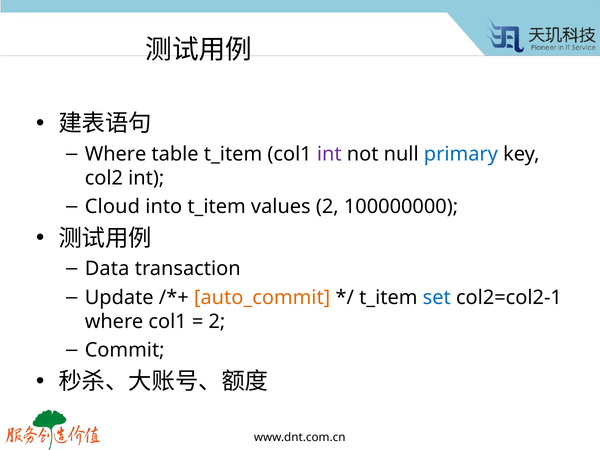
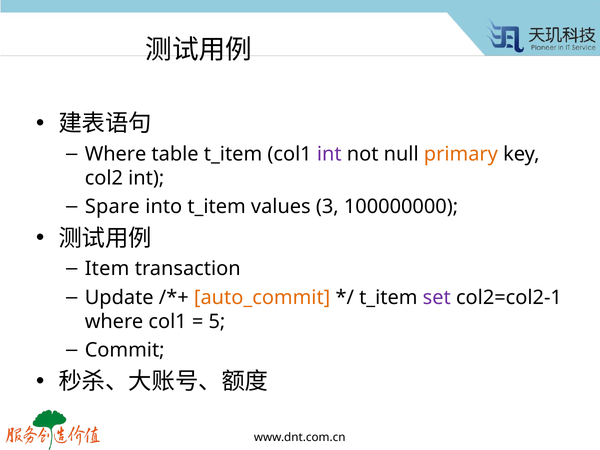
primary colour: blue -> orange
Cloud: Cloud -> Spare
values 2: 2 -> 3
Data: Data -> Item
set colour: blue -> purple
2 at (217, 321): 2 -> 5
